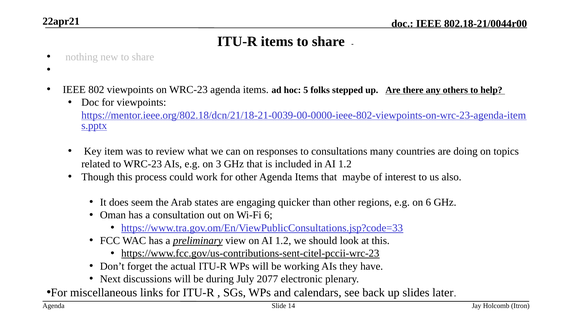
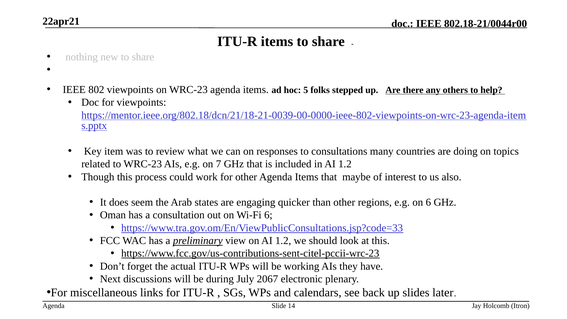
3: 3 -> 7
2077: 2077 -> 2067
